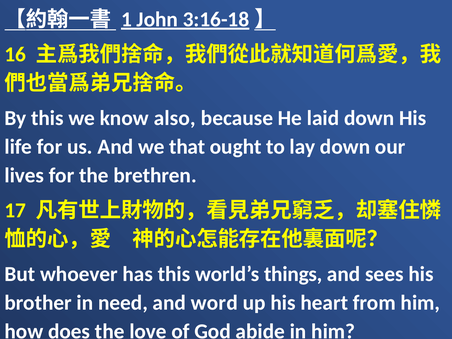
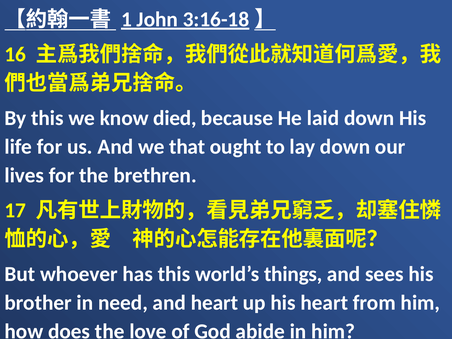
also: also -> died
and word: word -> heart
